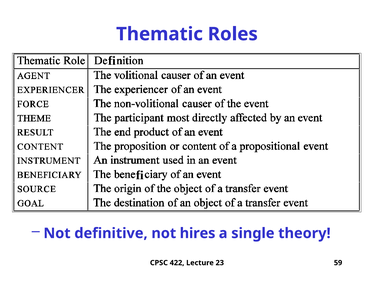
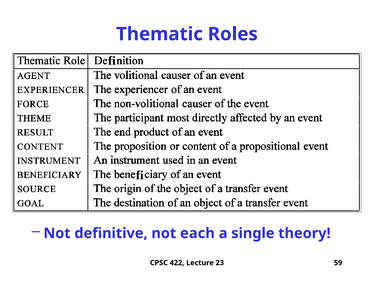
hires: hires -> each
